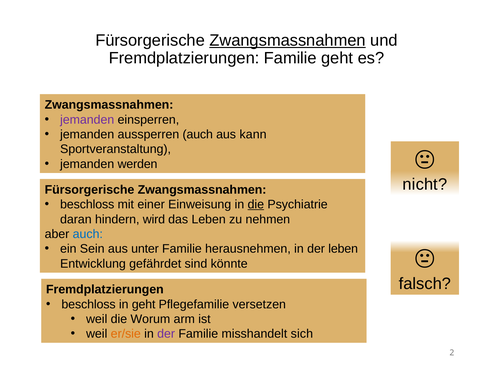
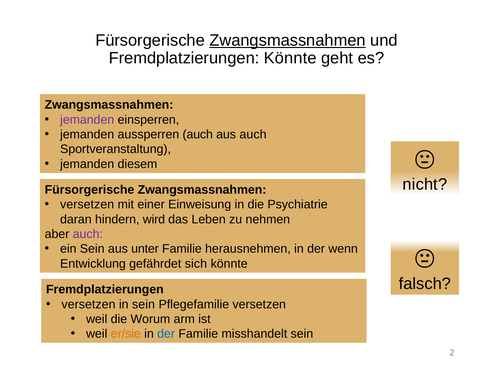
Fremdplatzierungen Familie: Familie -> Könnte
aus kann: kann -> auch
werden: werden -> diesem
beschloss at (87, 204): beschloss -> versetzen
die at (256, 204) underline: present -> none
auch at (88, 234) colour: blue -> purple
der leben: leben -> wenn
sind: sind -> sich
beschloss at (89, 304): beschloss -> versetzen
in geht: geht -> sein
der at (166, 334) colour: purple -> blue
misshandelt sich: sich -> sein
